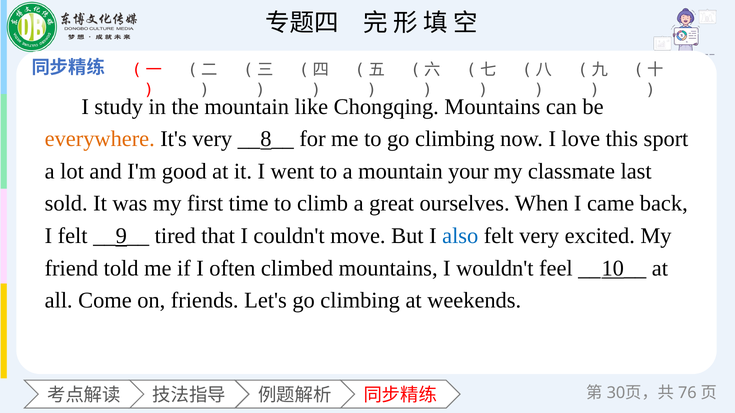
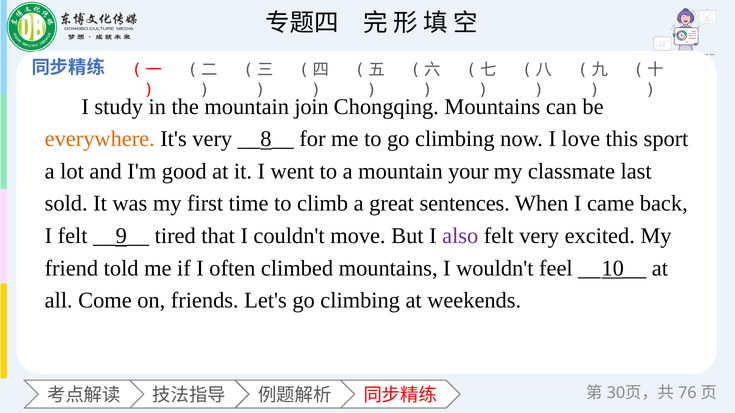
like: like -> join
ourselves: ourselves -> sentences
also colour: blue -> purple
